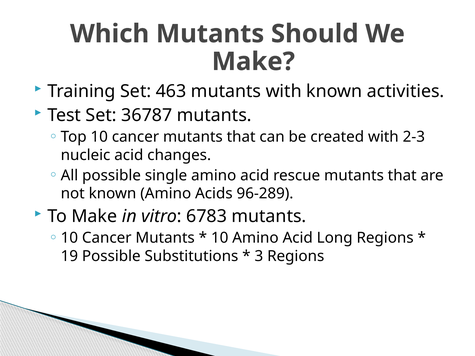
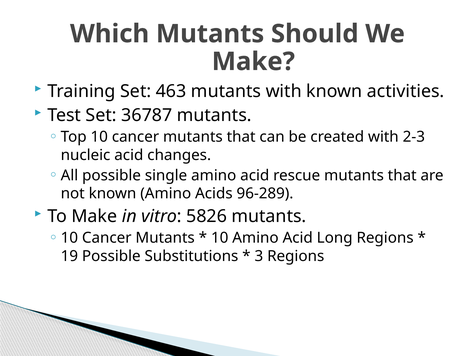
6783: 6783 -> 5826
